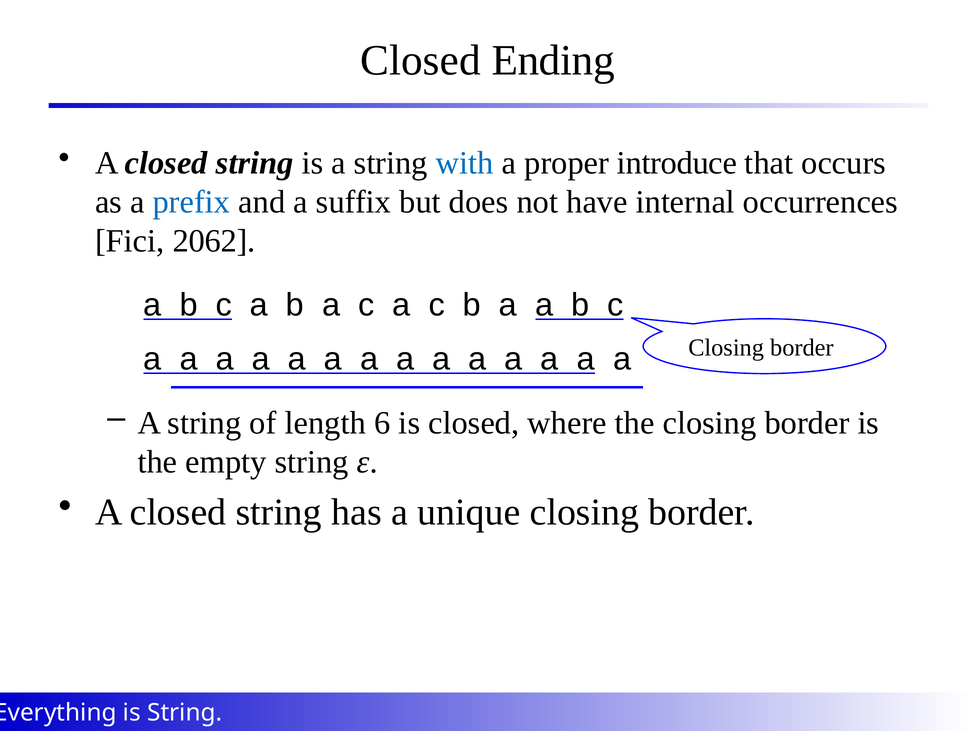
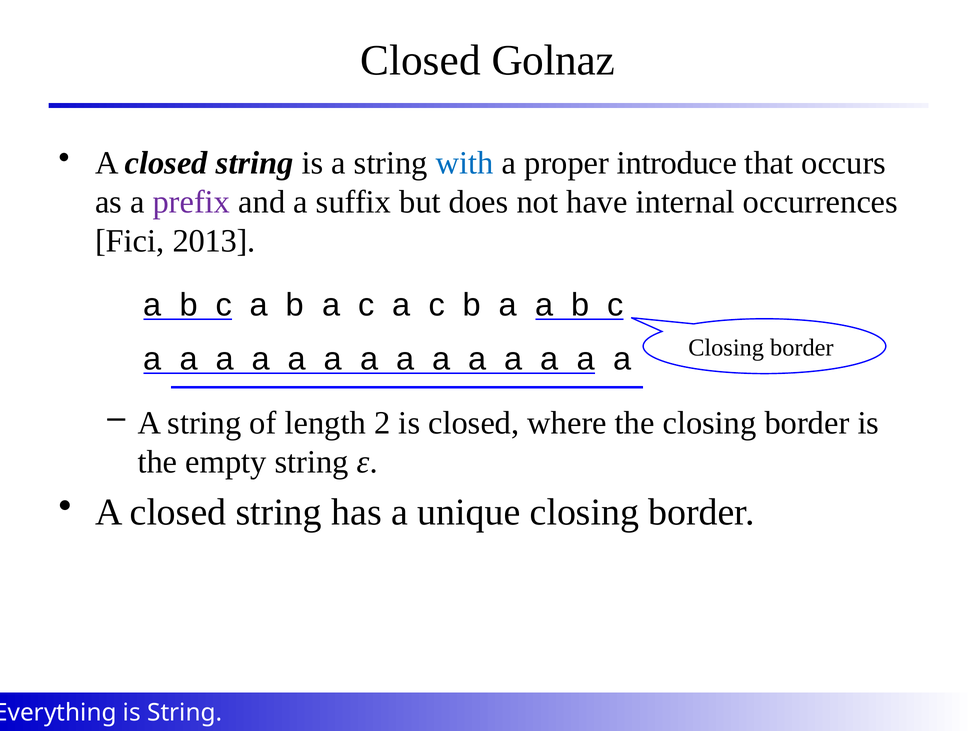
Ending: Ending -> Golnaz
prefix colour: blue -> purple
2062: 2062 -> 2013
6: 6 -> 2
